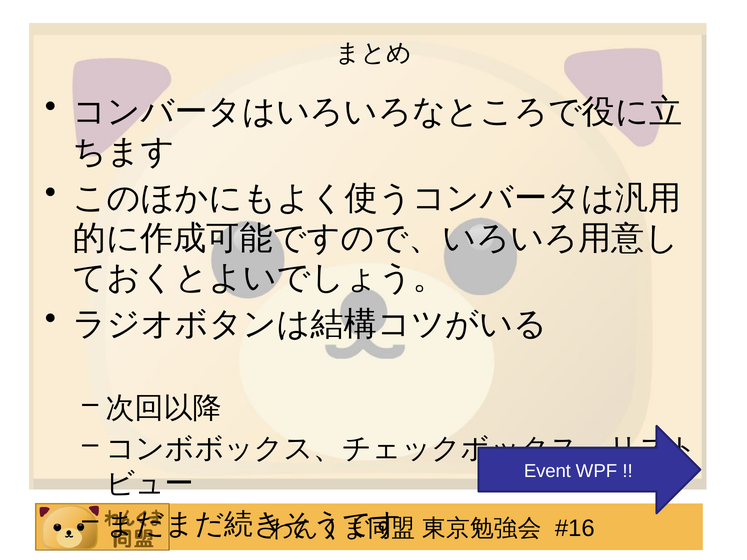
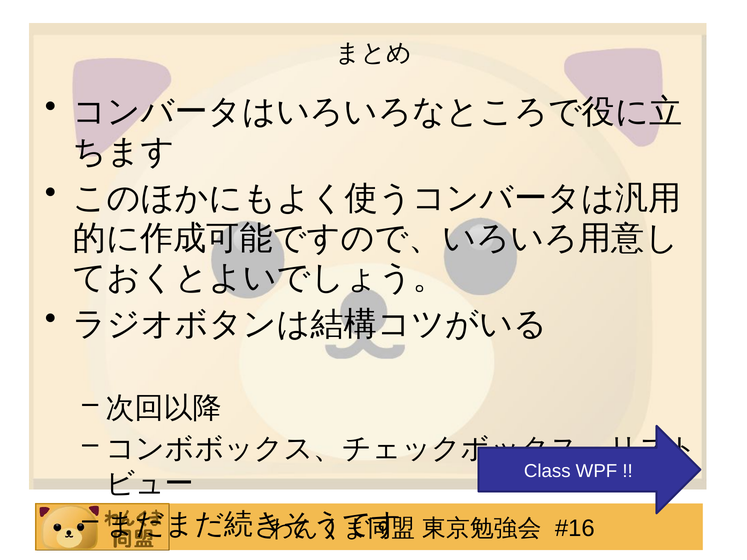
Event: Event -> Class
